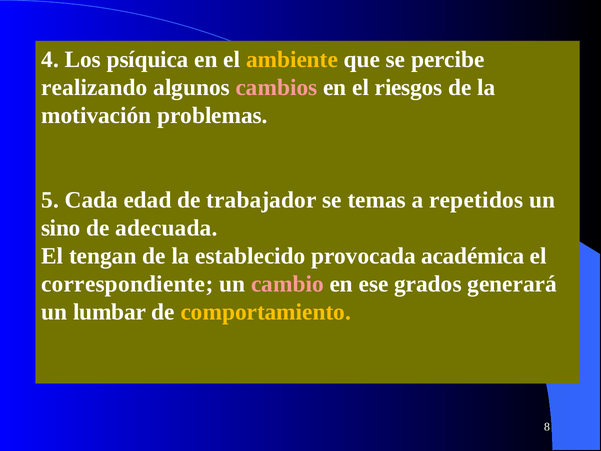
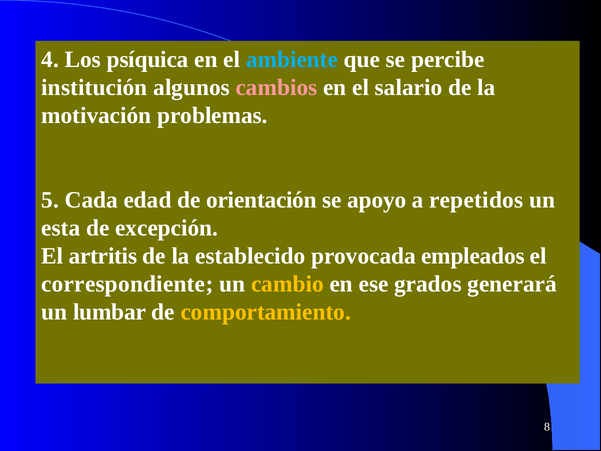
ambiente colour: yellow -> light blue
realizando: realizando -> institución
riesgos: riesgos -> salario
trabajador: trabajador -> orientación
temas: temas -> apoyo
sino: sino -> esta
adecuada: adecuada -> excepción
tengan: tengan -> artritis
académica: académica -> empleados
cambio colour: pink -> yellow
